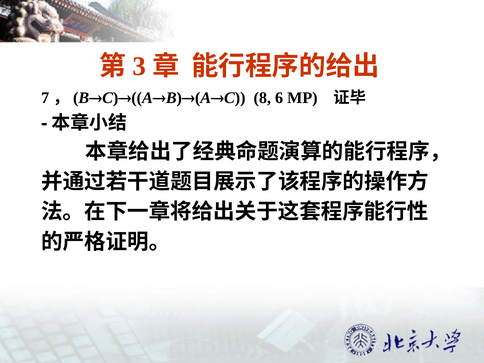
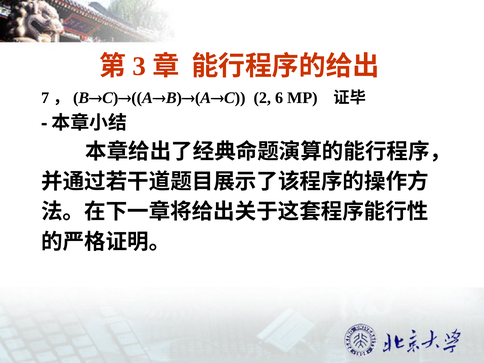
8: 8 -> 2
